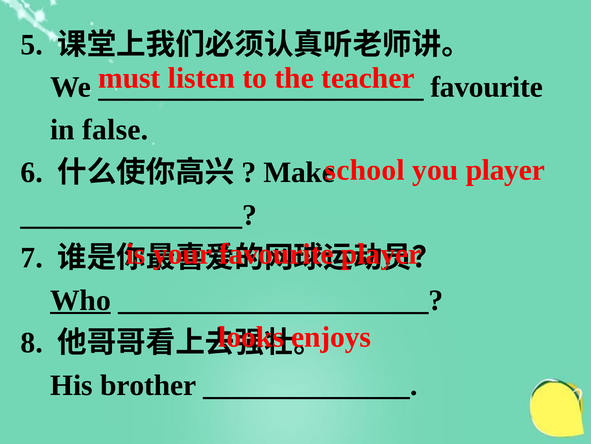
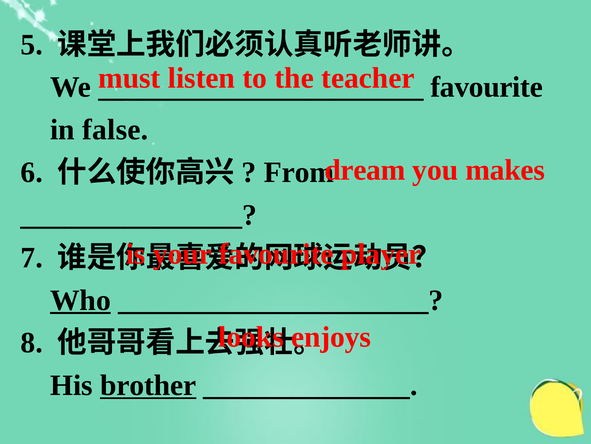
school: school -> dream
you player: player -> makes
Make: Make -> From
brother underline: none -> present
